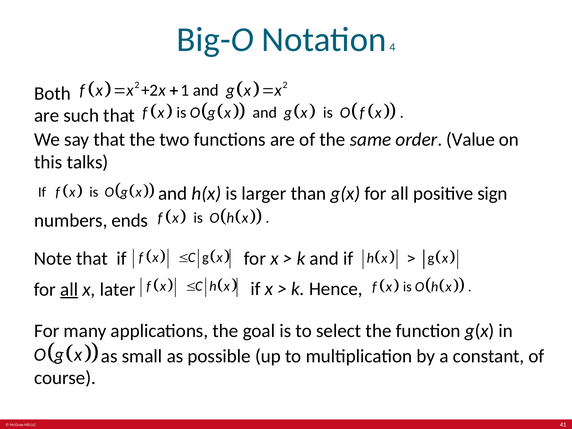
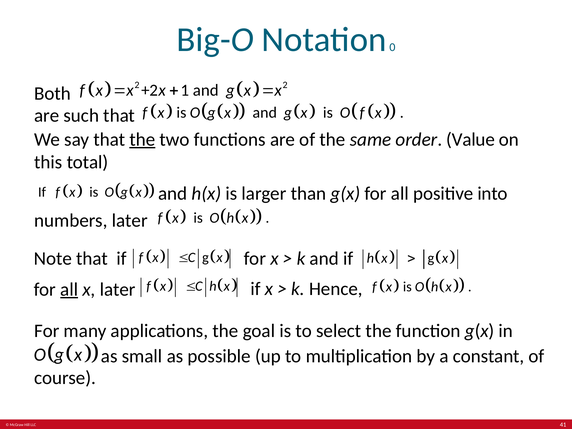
4: 4 -> 0
the at (142, 139) underline: none -> present
talks: talks -> total
sign: sign -> into
numbers ends: ends -> later
